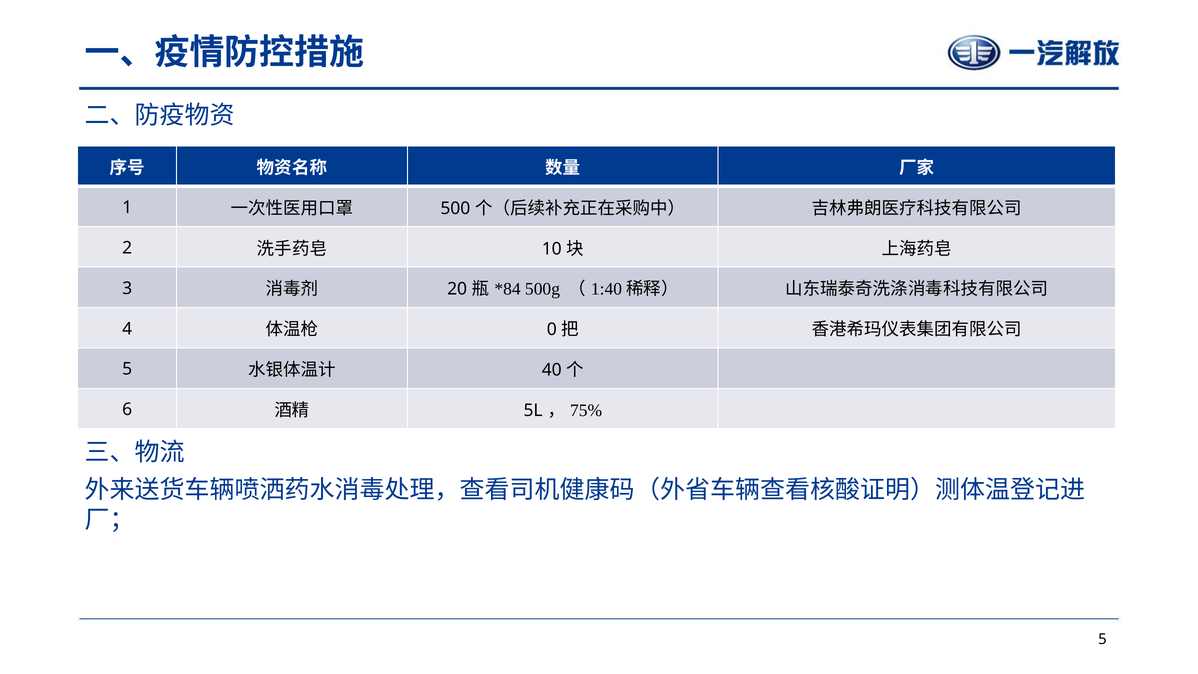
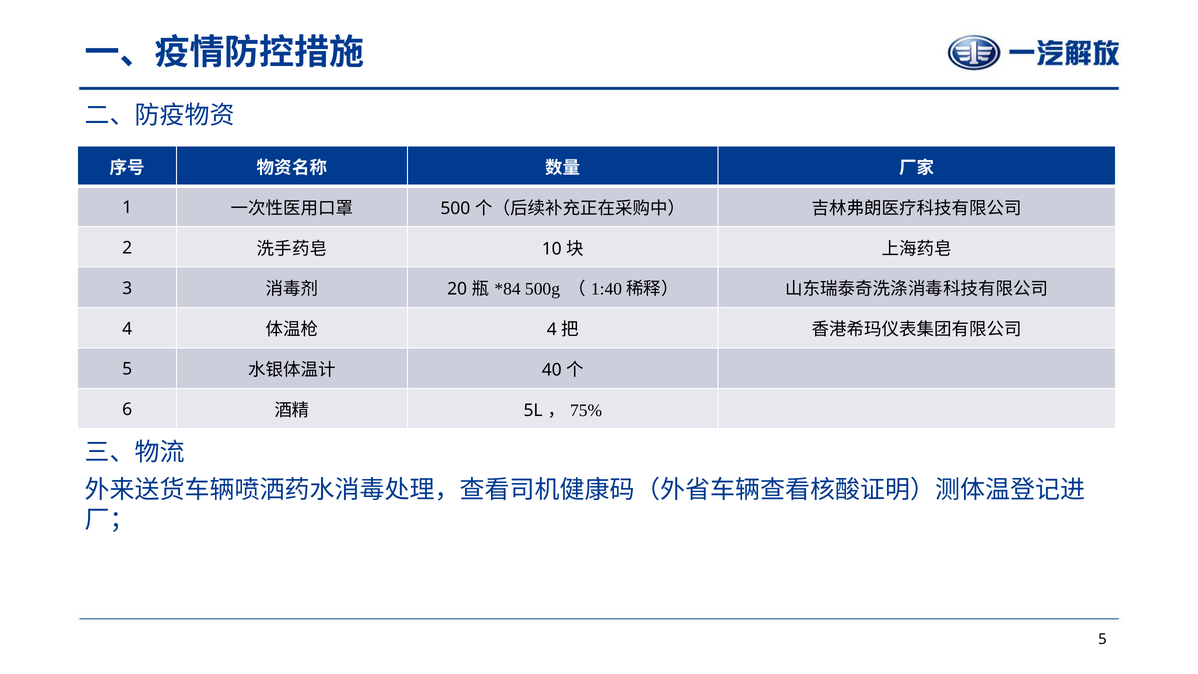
0 at (552, 330): 0 -> 4
